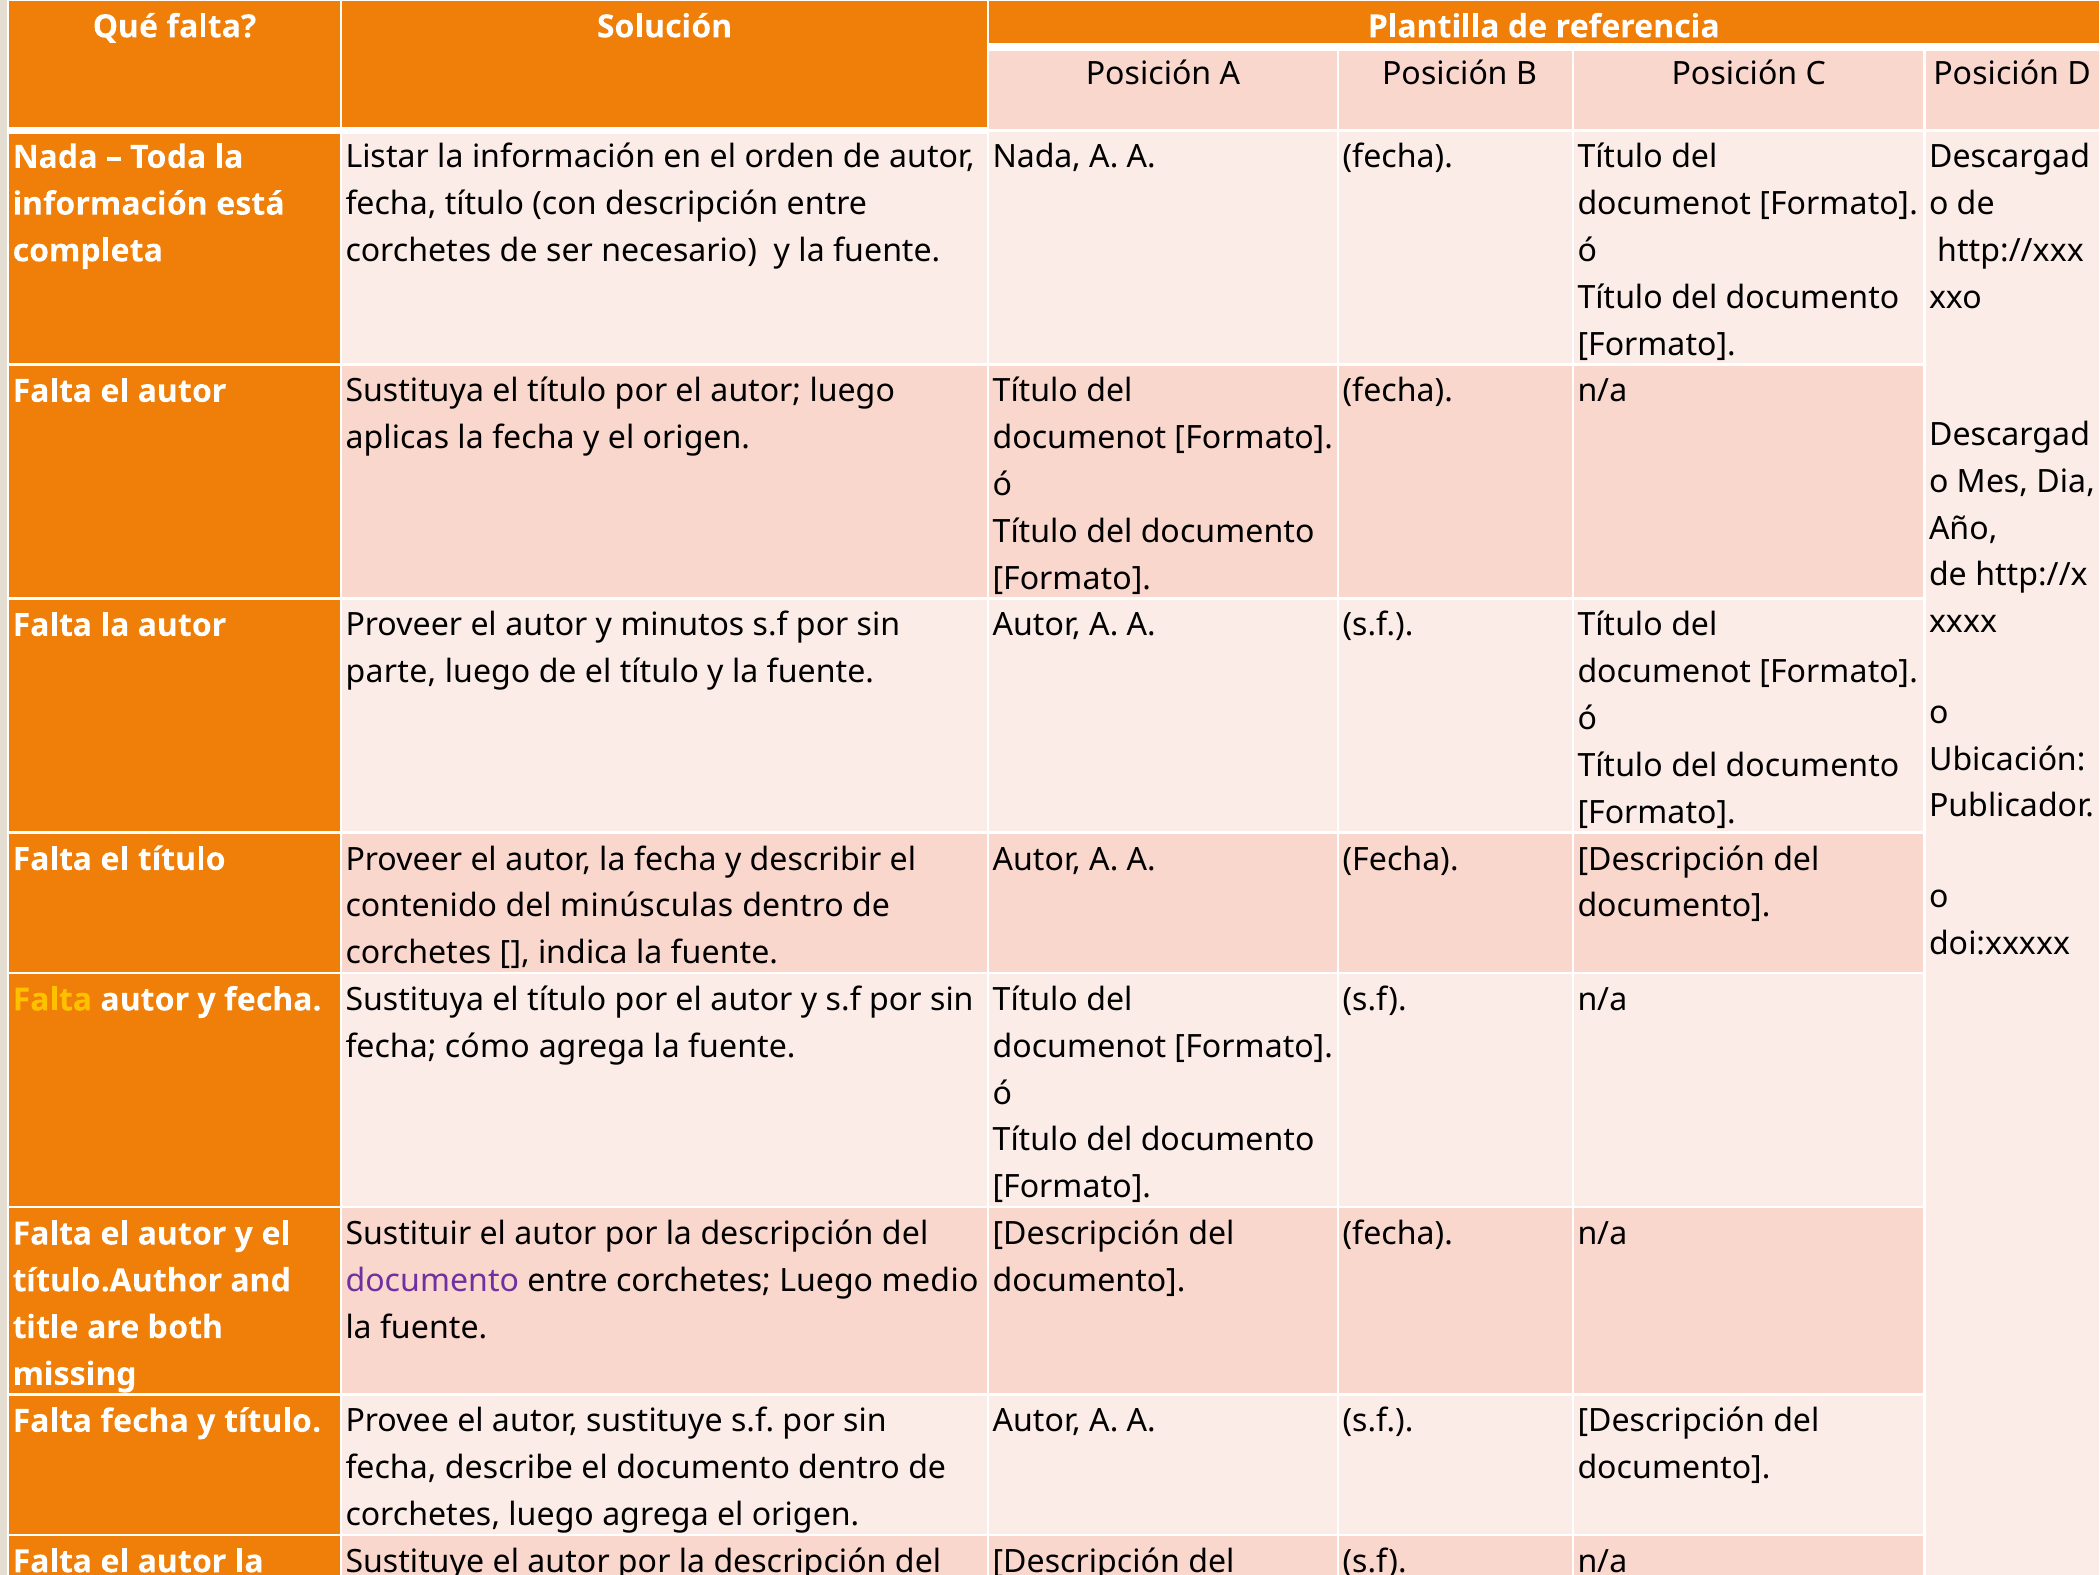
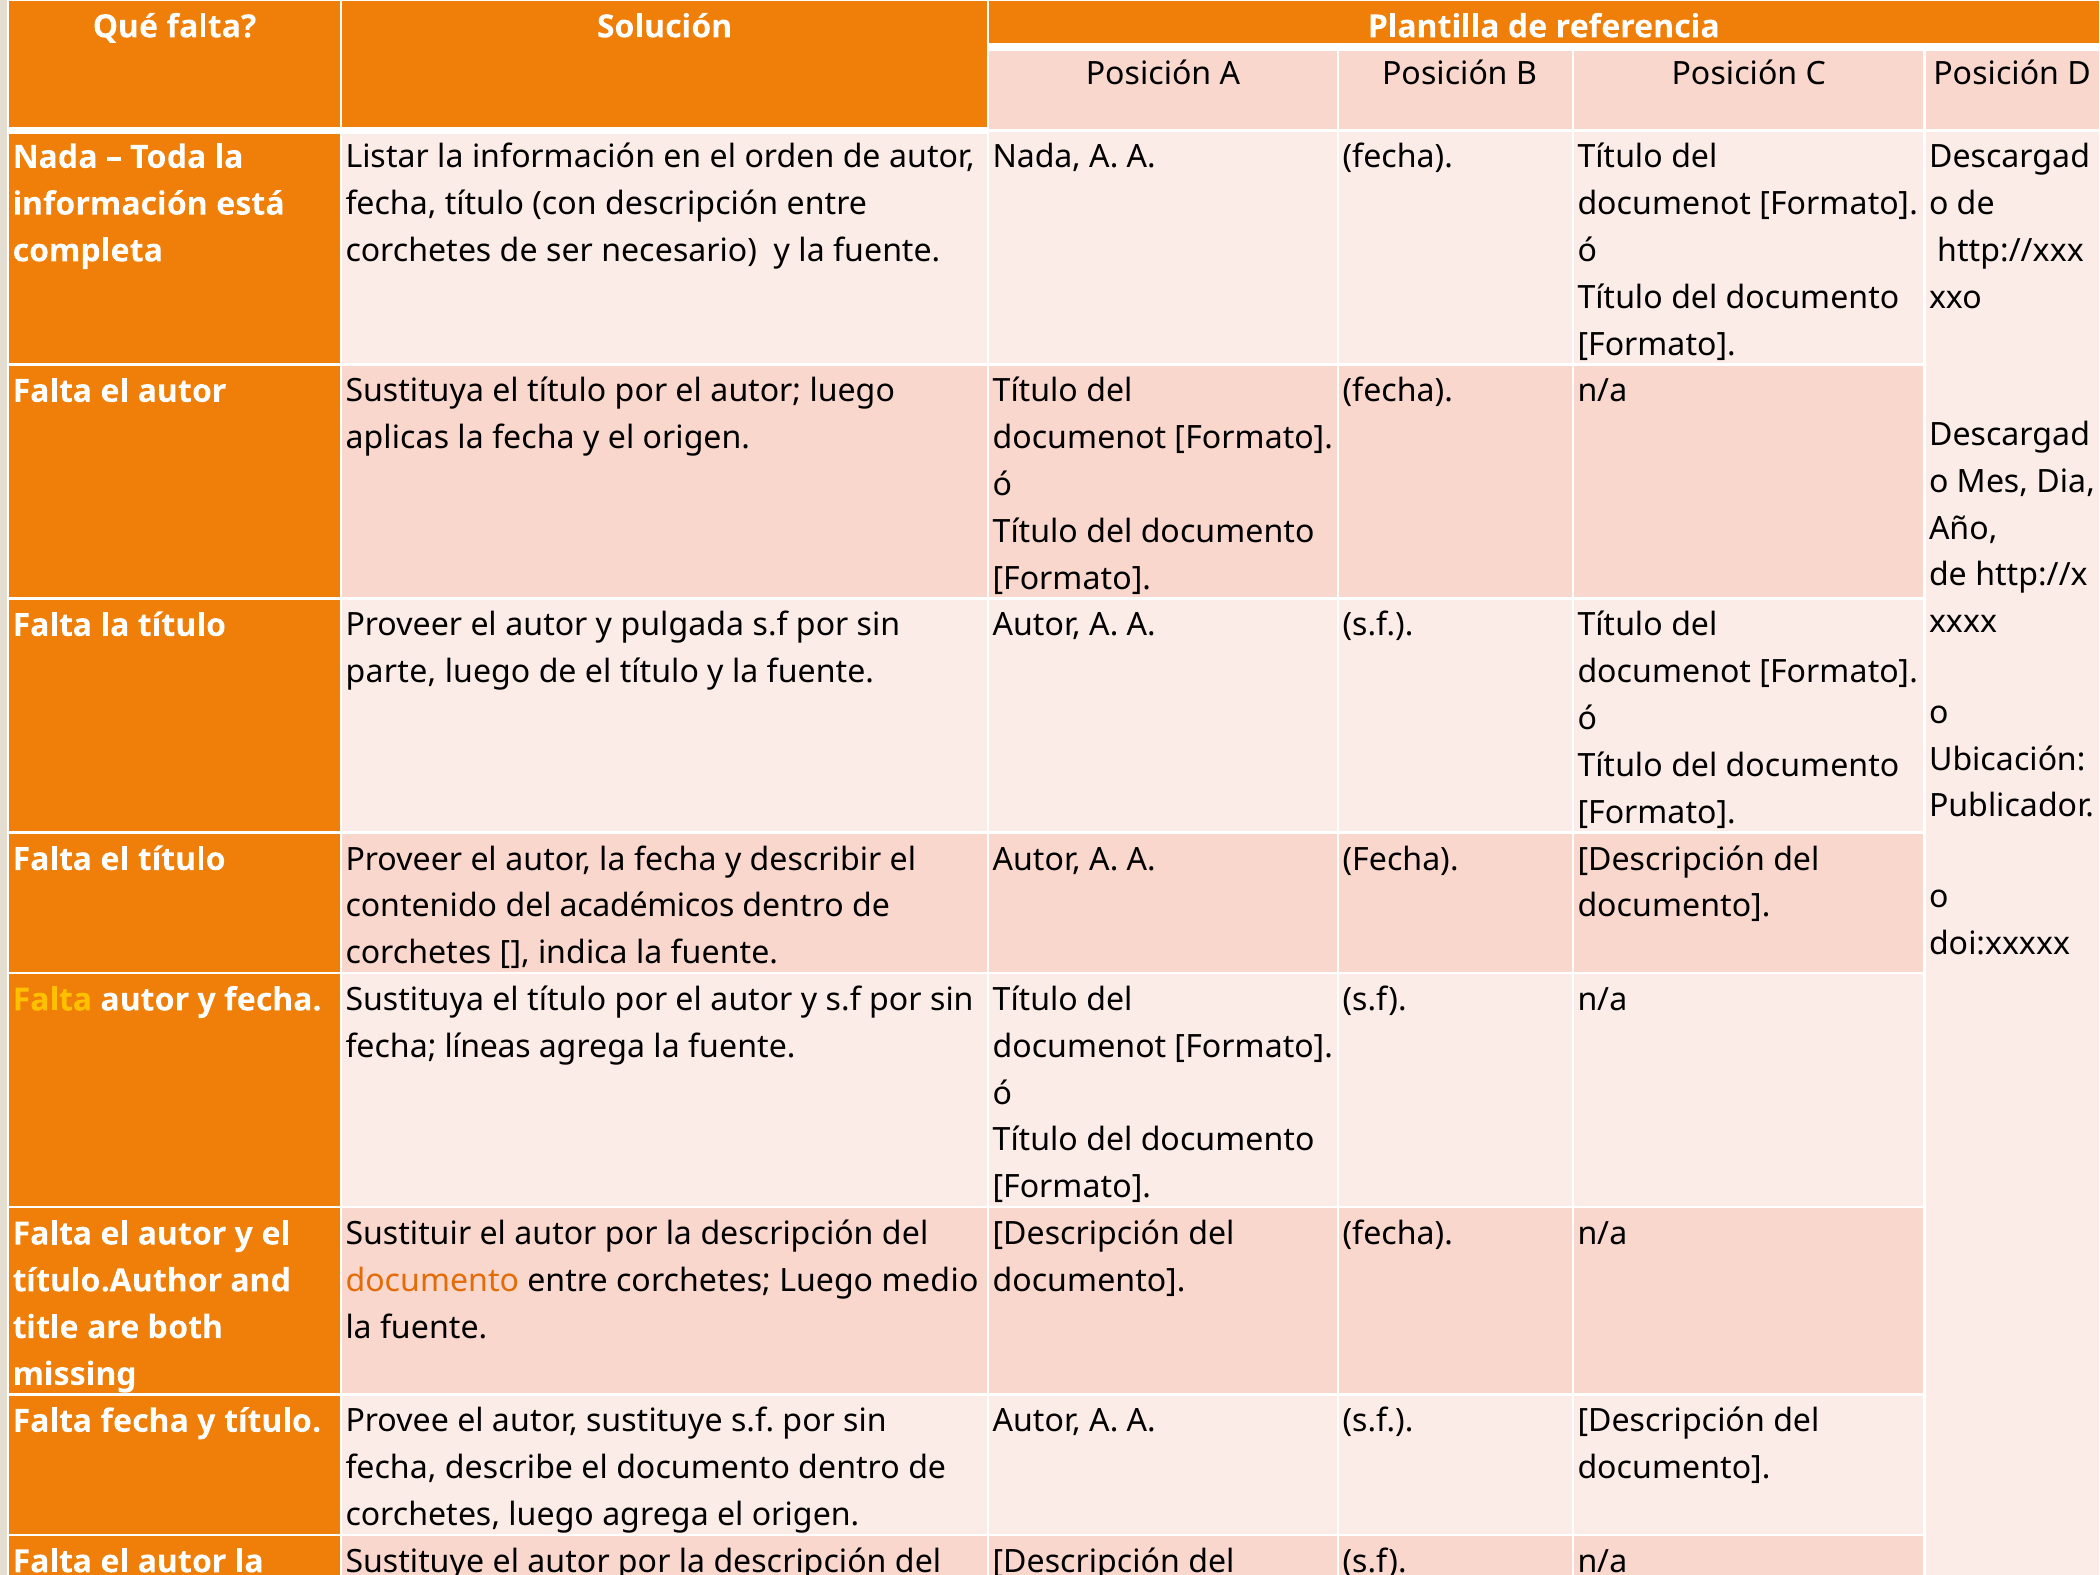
la autor: autor -> título
minutos: minutos -> pulgada
minúsculas: minúsculas -> académicos
cómo: cómo -> líneas
documento at (432, 1281) colour: purple -> orange
